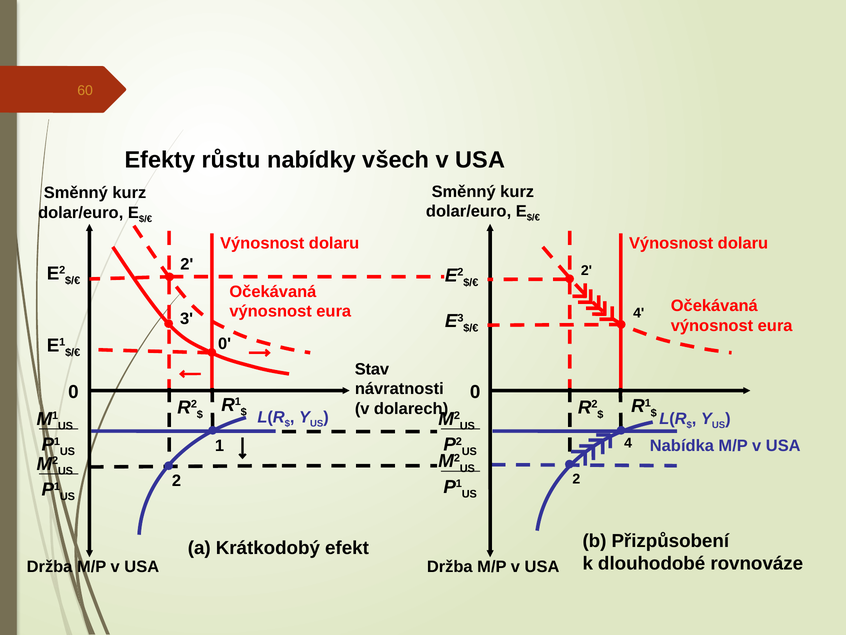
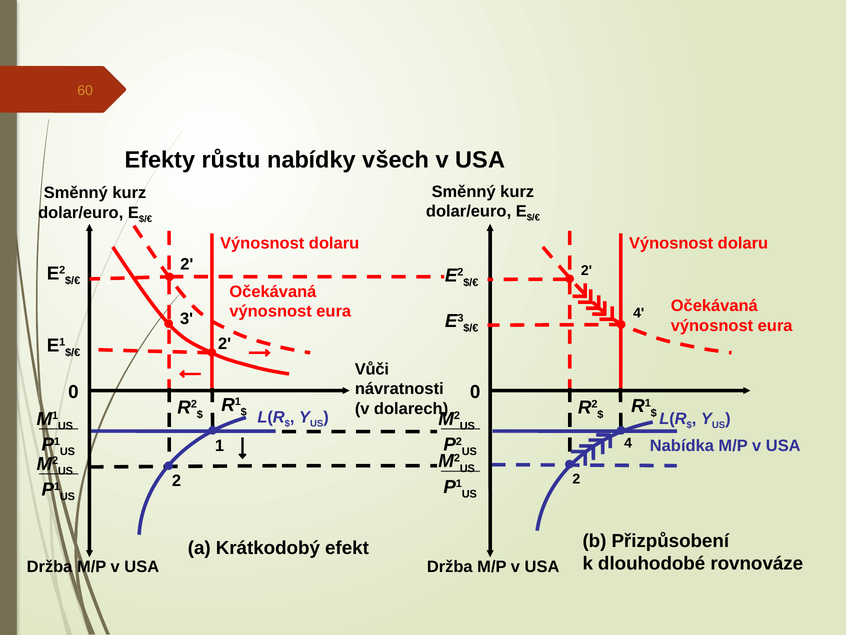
0 at (225, 343): 0 -> 2
Stav: Stav -> Vůči
